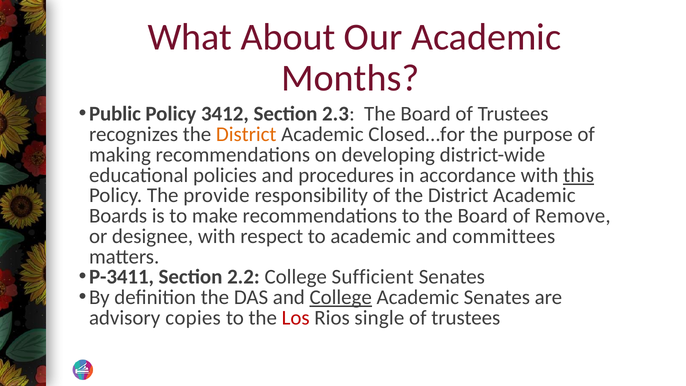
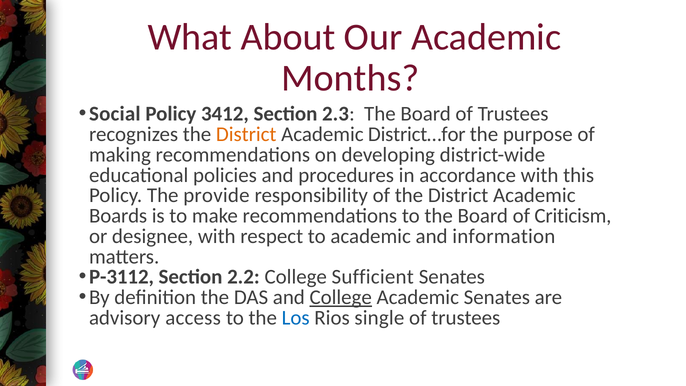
Public: Public -> Social
Closed…for: Closed…for -> District…for
this underline: present -> none
Remove: Remove -> Criticism
committees: committees -> information
P-3411: P-3411 -> P-3112
copies: copies -> access
Los colour: red -> blue
